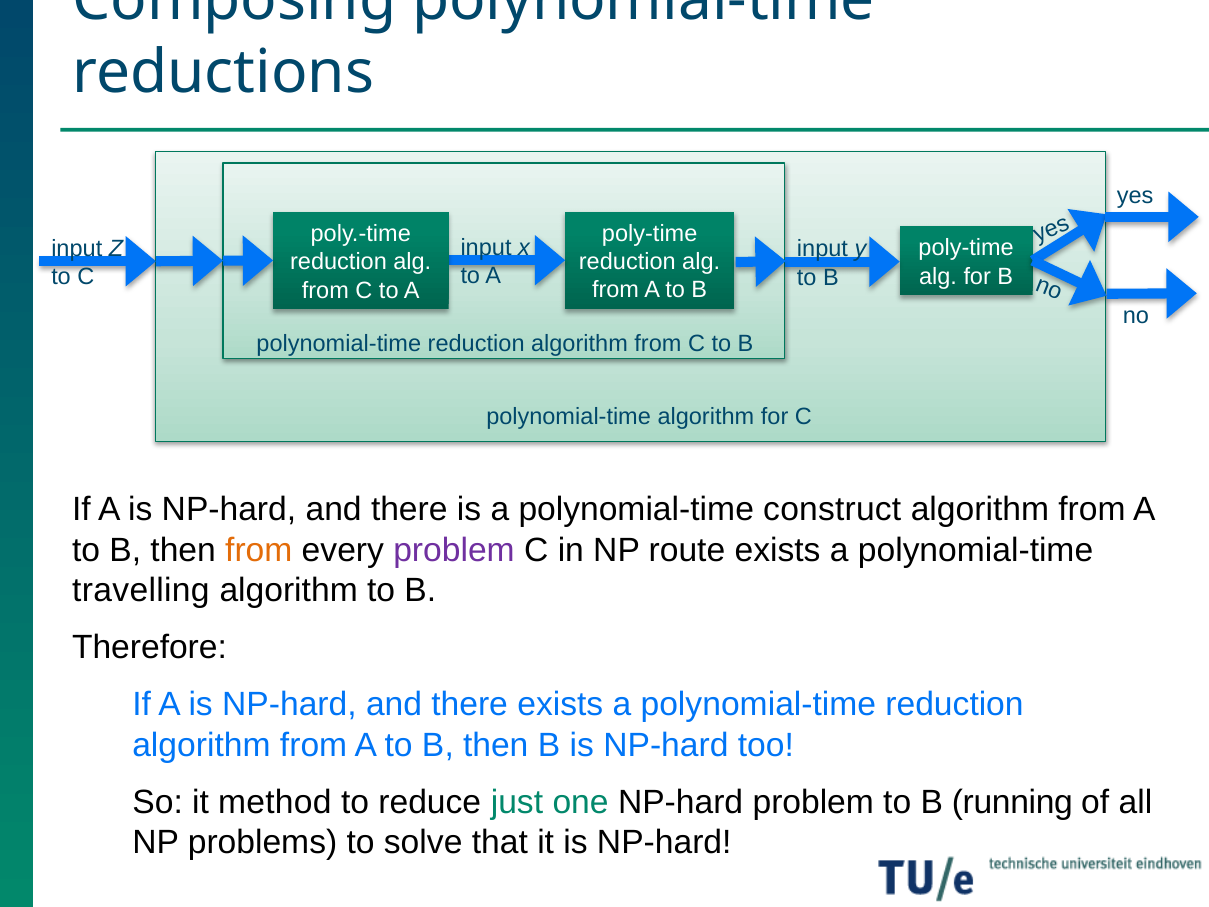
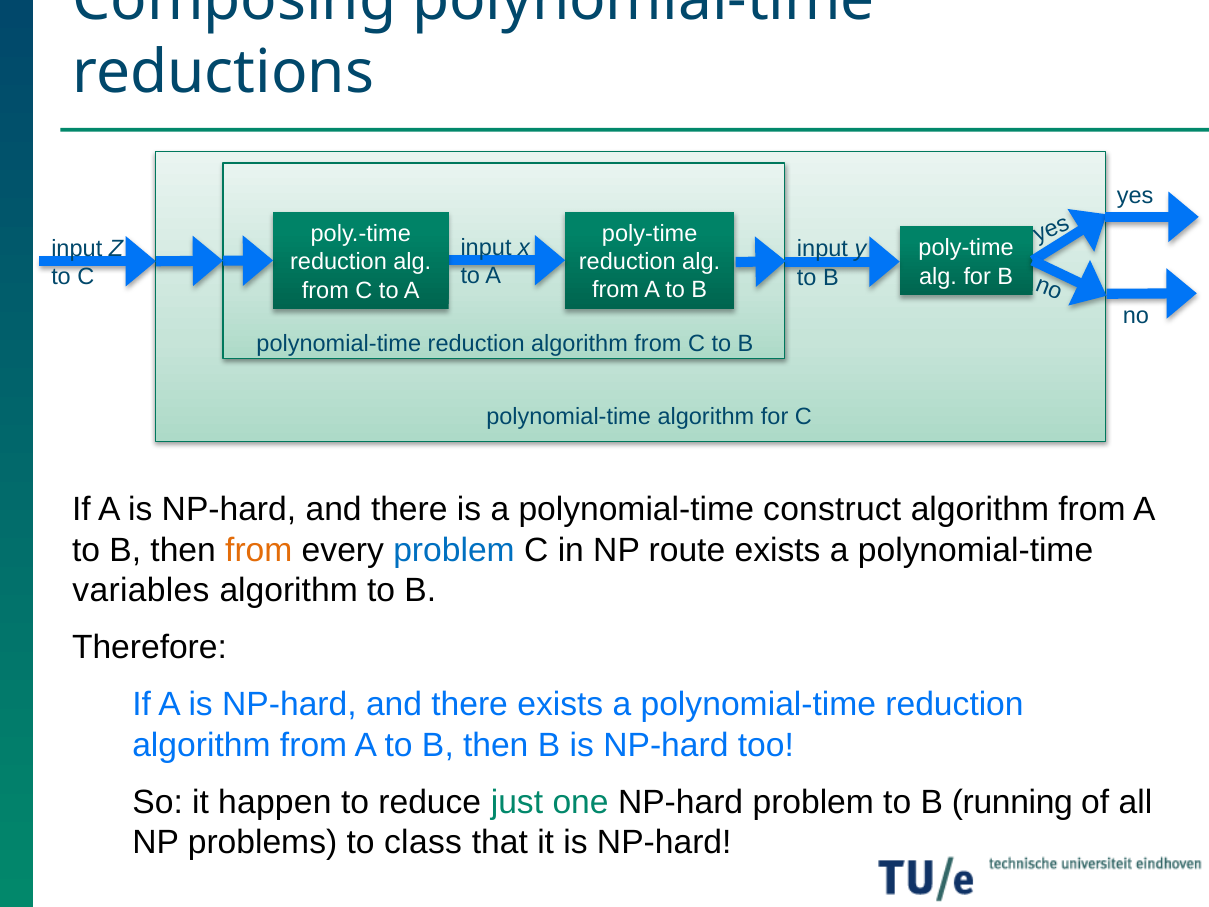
problem at (454, 550) colour: purple -> blue
travelling: travelling -> variables
method: method -> happen
solve: solve -> class
